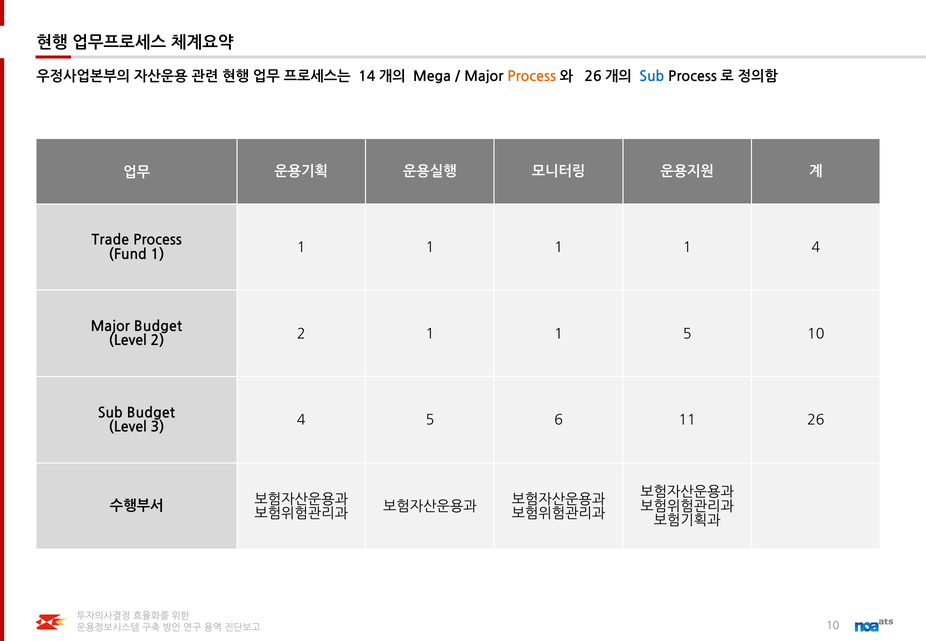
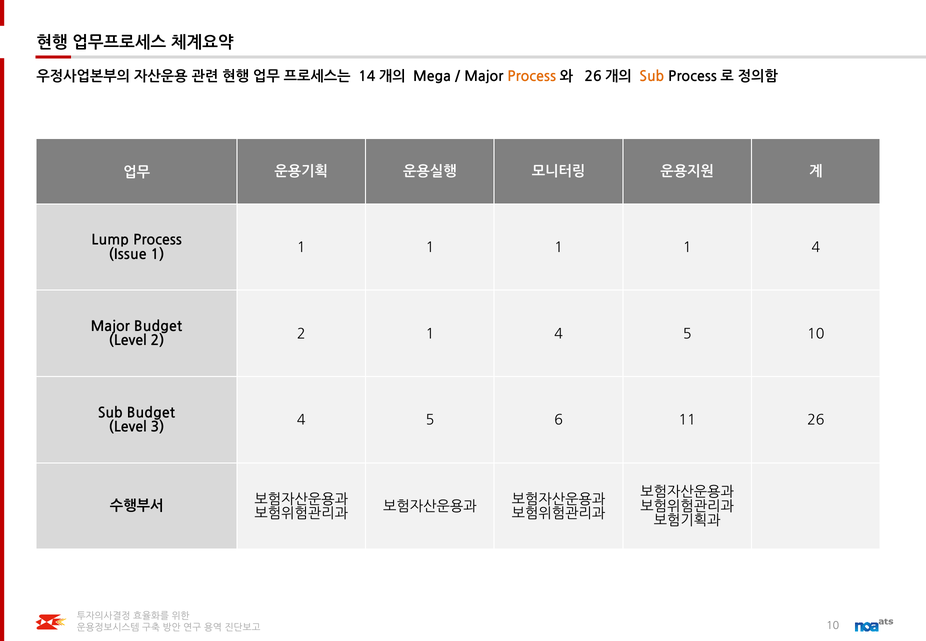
Sub at (652, 77) colour: blue -> orange
Trade: Trade -> Lump
Fund: Fund -> Issue
2 1 1: 1 -> 4
